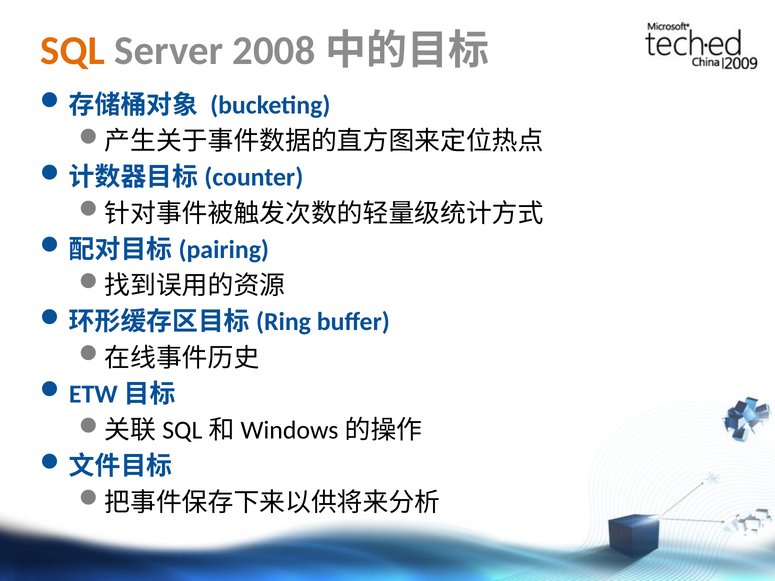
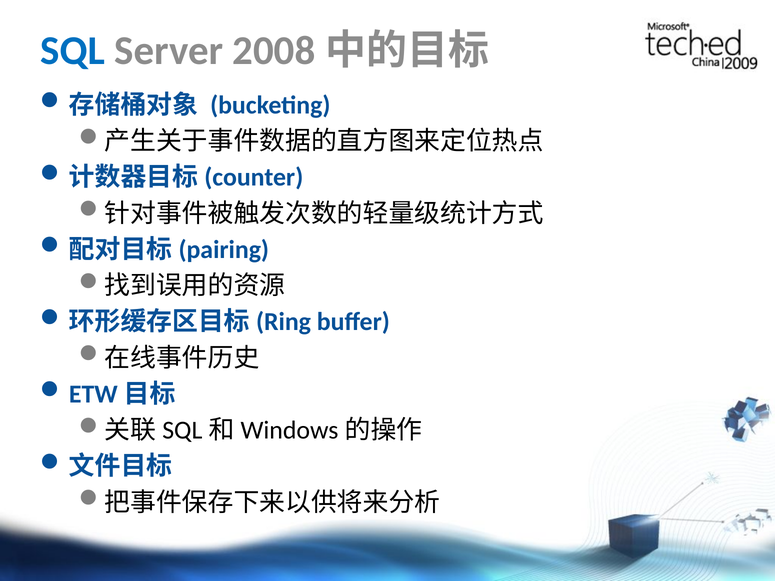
SQL colour: orange -> blue
